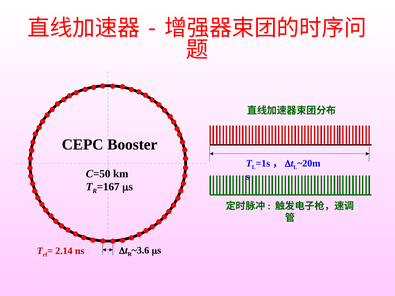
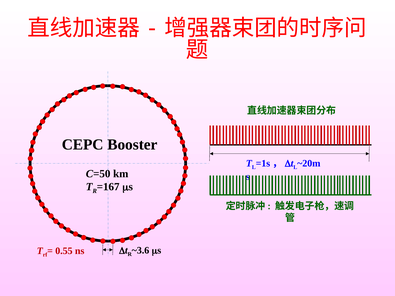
2.14: 2.14 -> 0.55
